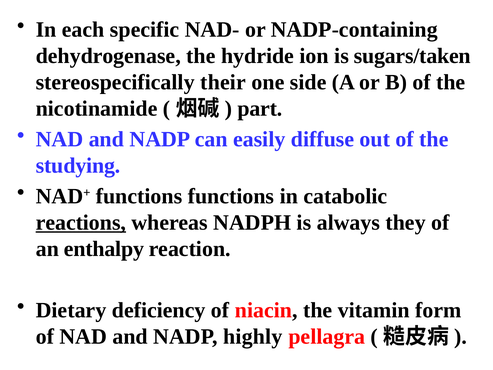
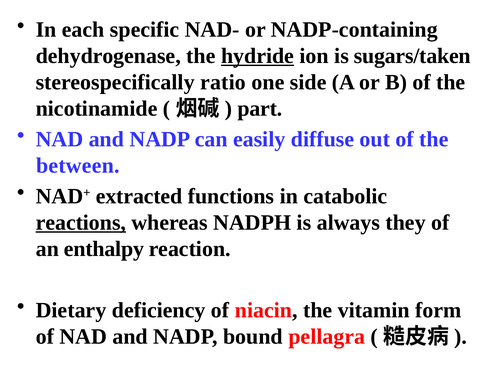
hydride underline: none -> present
their: their -> ratio
studying: studying -> between
NAD+ functions: functions -> extracted
highly: highly -> bound
